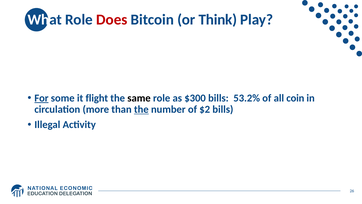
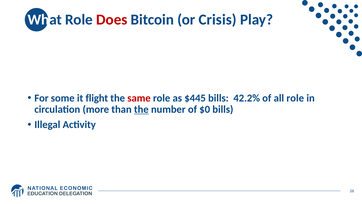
Think: Think -> Crisis
For underline: present -> none
same colour: black -> red
$300: $300 -> $445
53.2%: 53.2% -> 42.2%
all coin: coin -> role
$2: $2 -> $0
